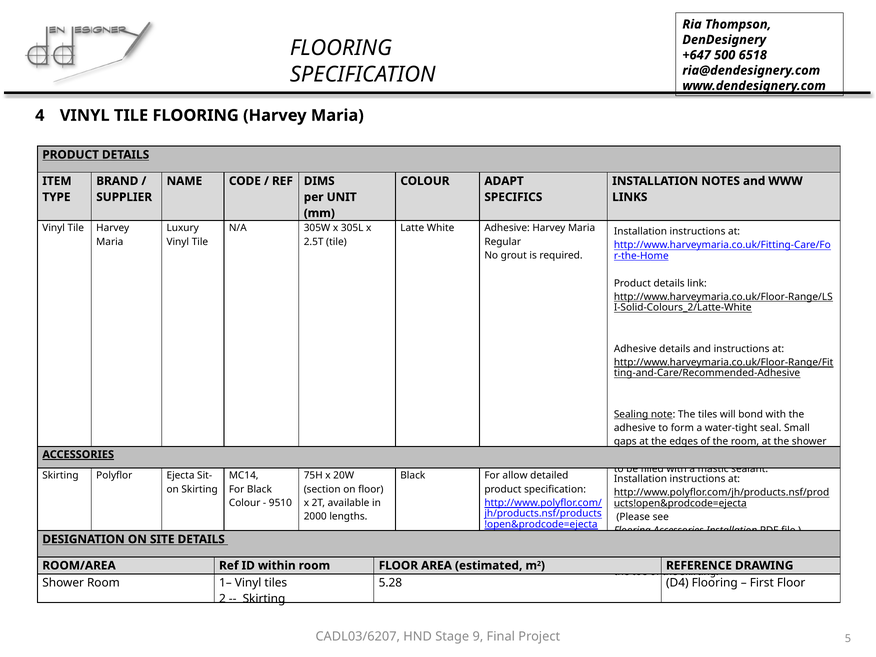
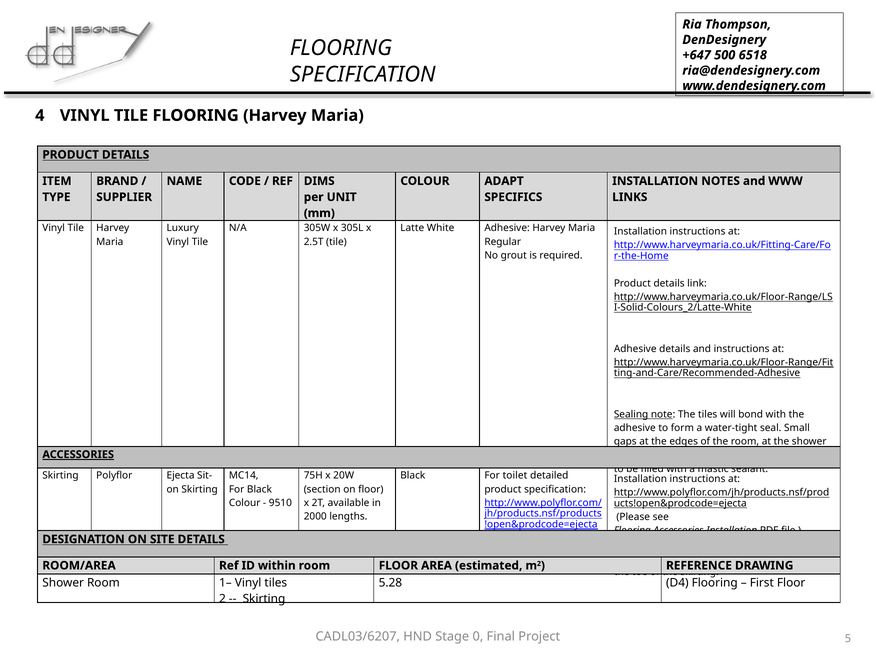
For allow: allow -> toilet
9: 9 -> 0
